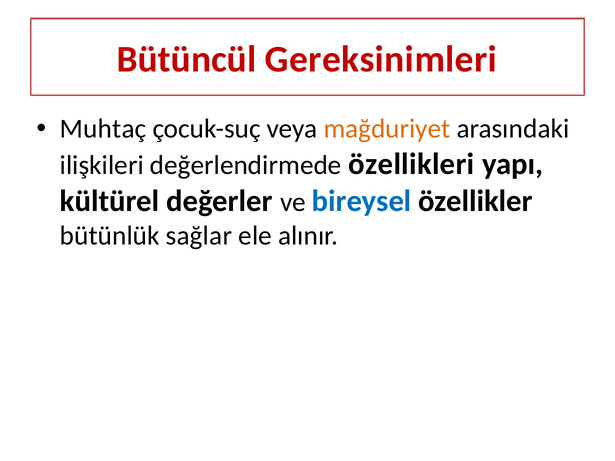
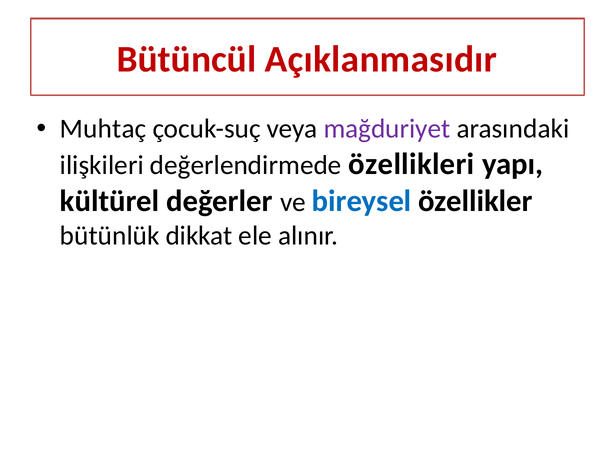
Gereksinimleri: Gereksinimleri -> Açıklanmasıdır
mağduriyet colour: orange -> purple
sağlar: sağlar -> dikkat
